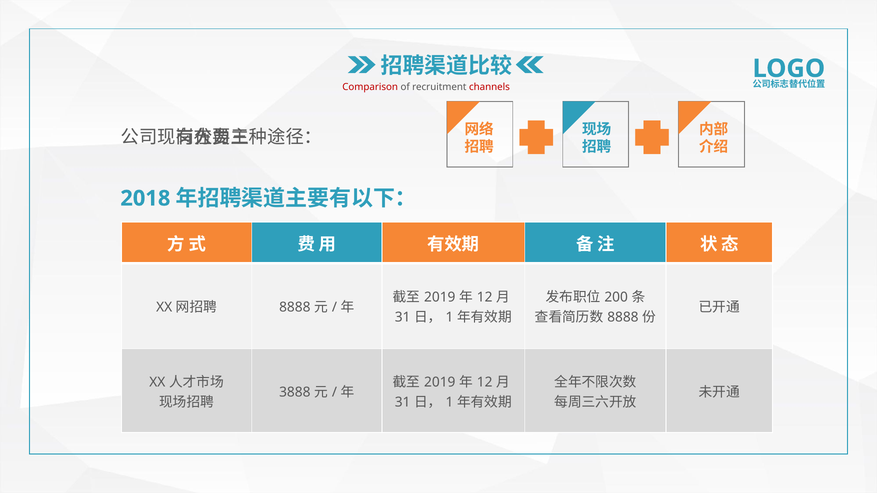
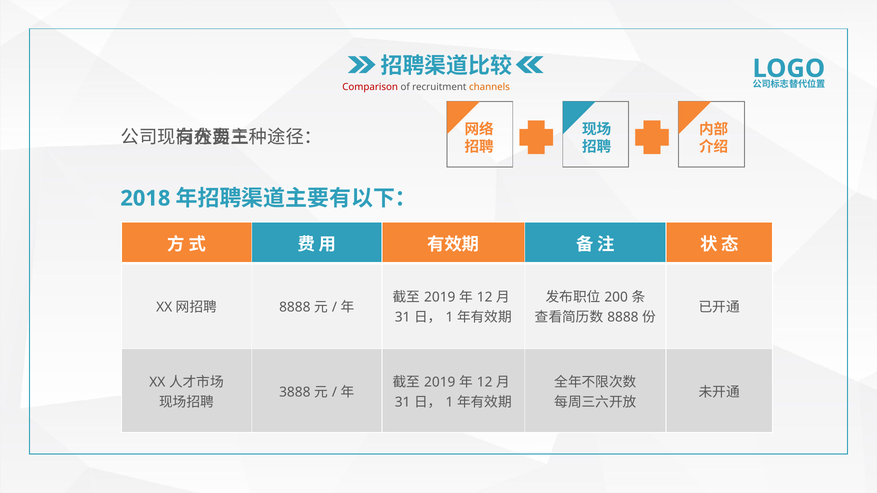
channels colour: red -> orange
